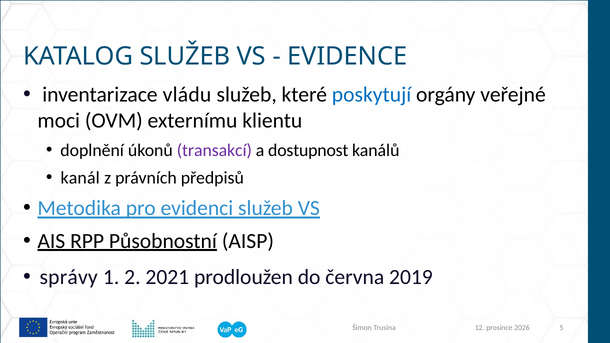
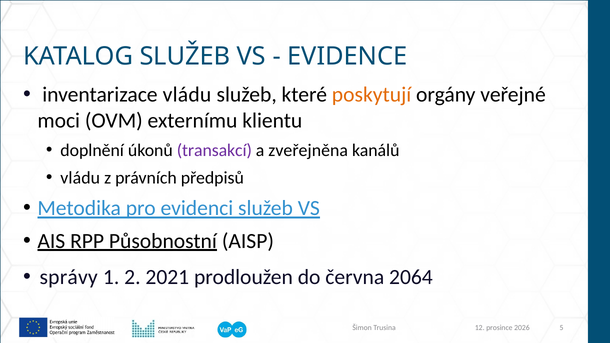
poskytují colour: blue -> orange
dostupnost: dostupnost -> zveřejněna
kanál at (80, 178): kanál -> vládu
2019: 2019 -> 2064
